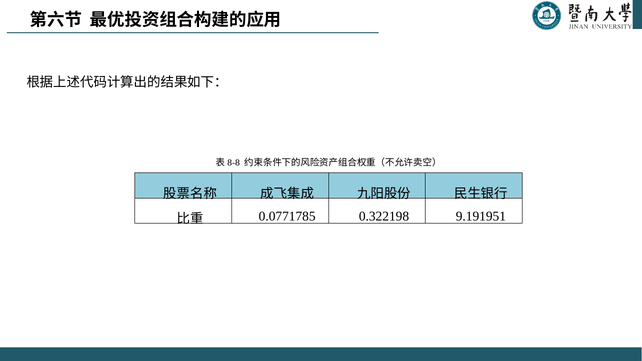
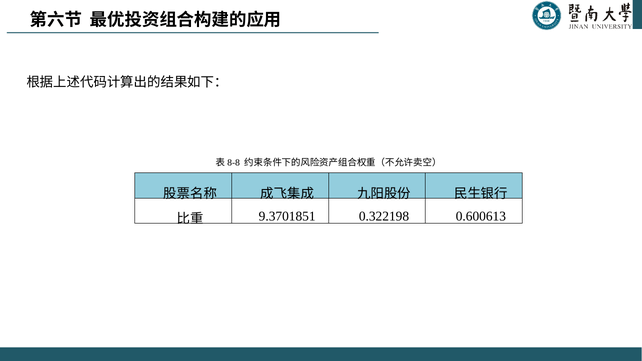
0.0771785: 0.0771785 -> 9.3701851
9.191951: 9.191951 -> 0.600613
